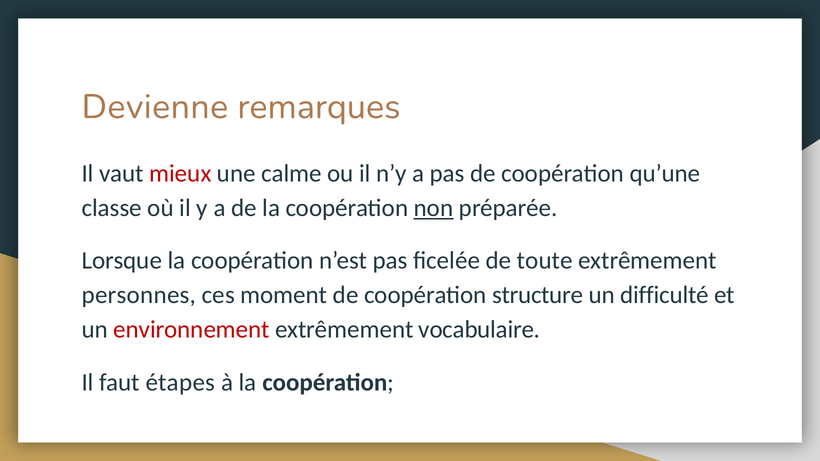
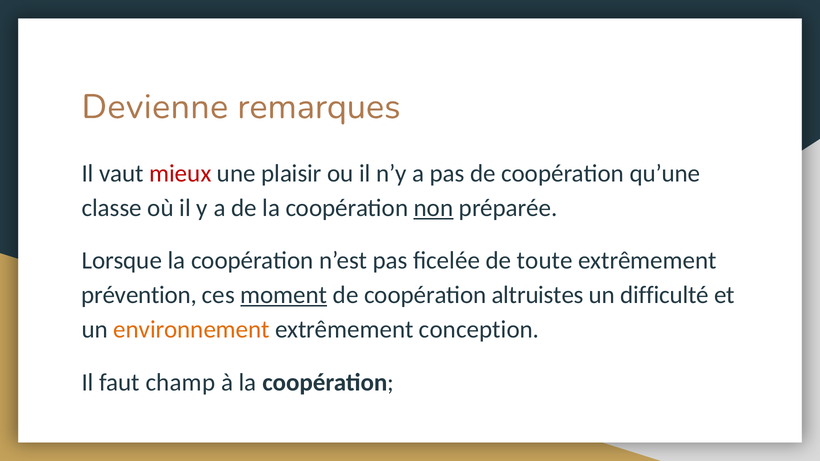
calme: calme -> plaisir
personnes: personnes -> prévention
moment underline: none -> present
structure: structure -> altruistes
environnement colour: red -> orange
vocabulaire: vocabulaire -> conception
étapes: étapes -> champ
